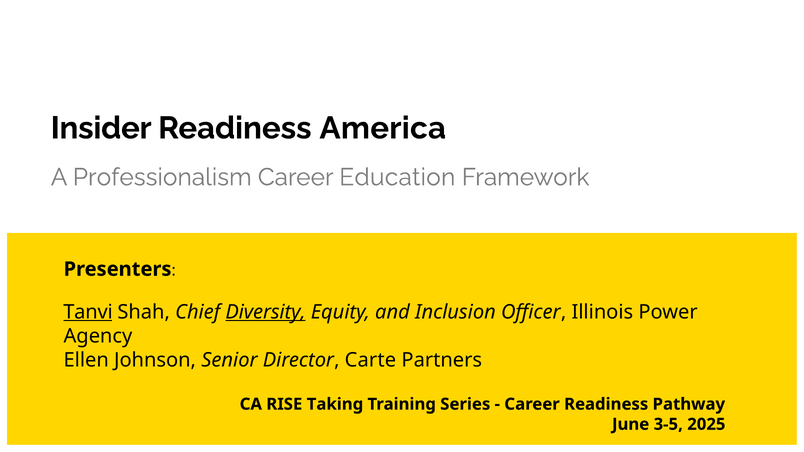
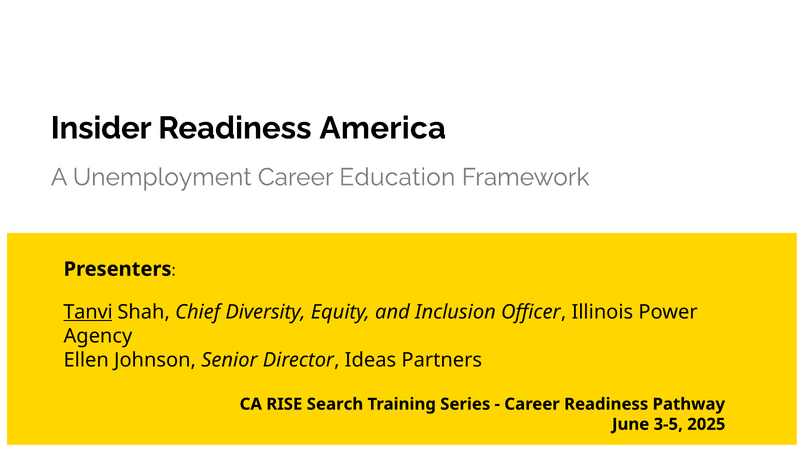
Professionalism: Professionalism -> Unemployment
Diversity underline: present -> none
Carte: Carte -> Ideas
Taking: Taking -> Search
